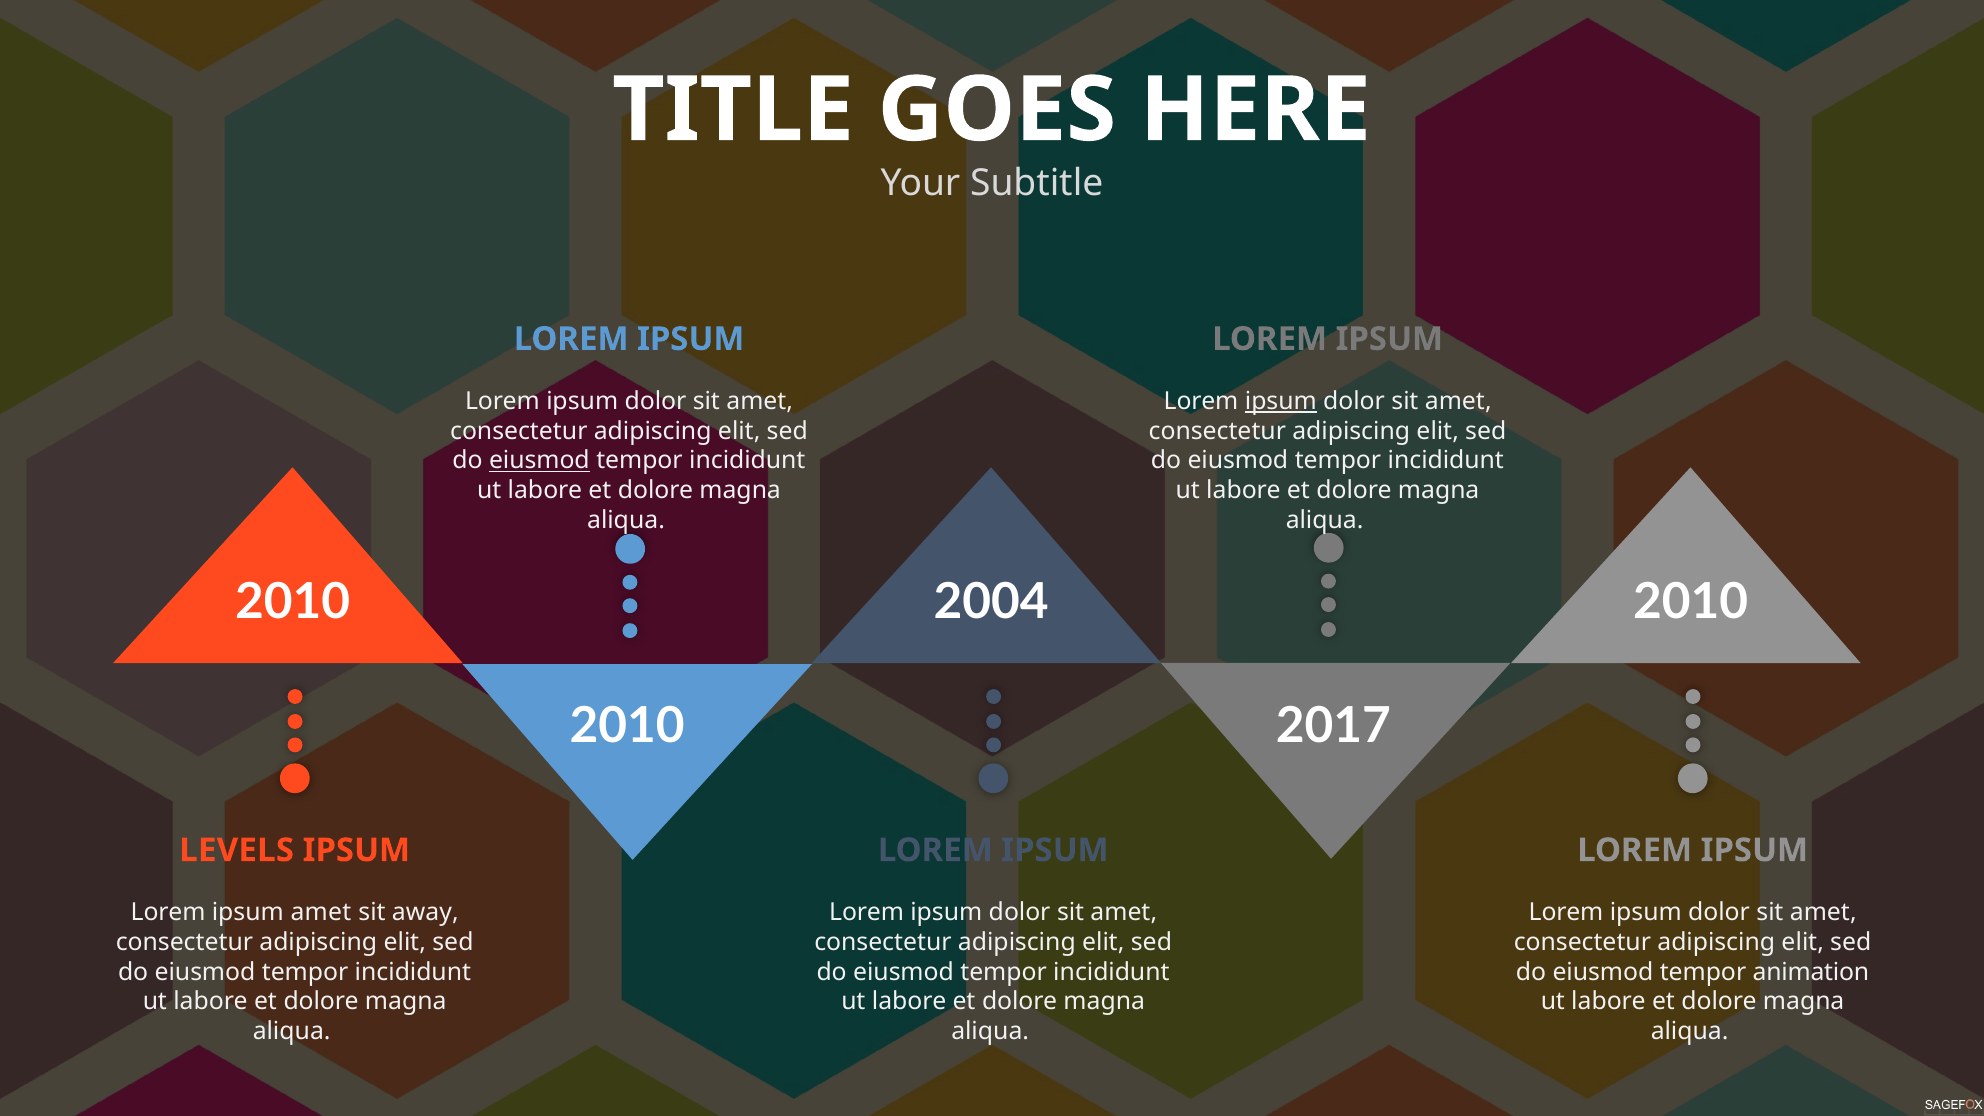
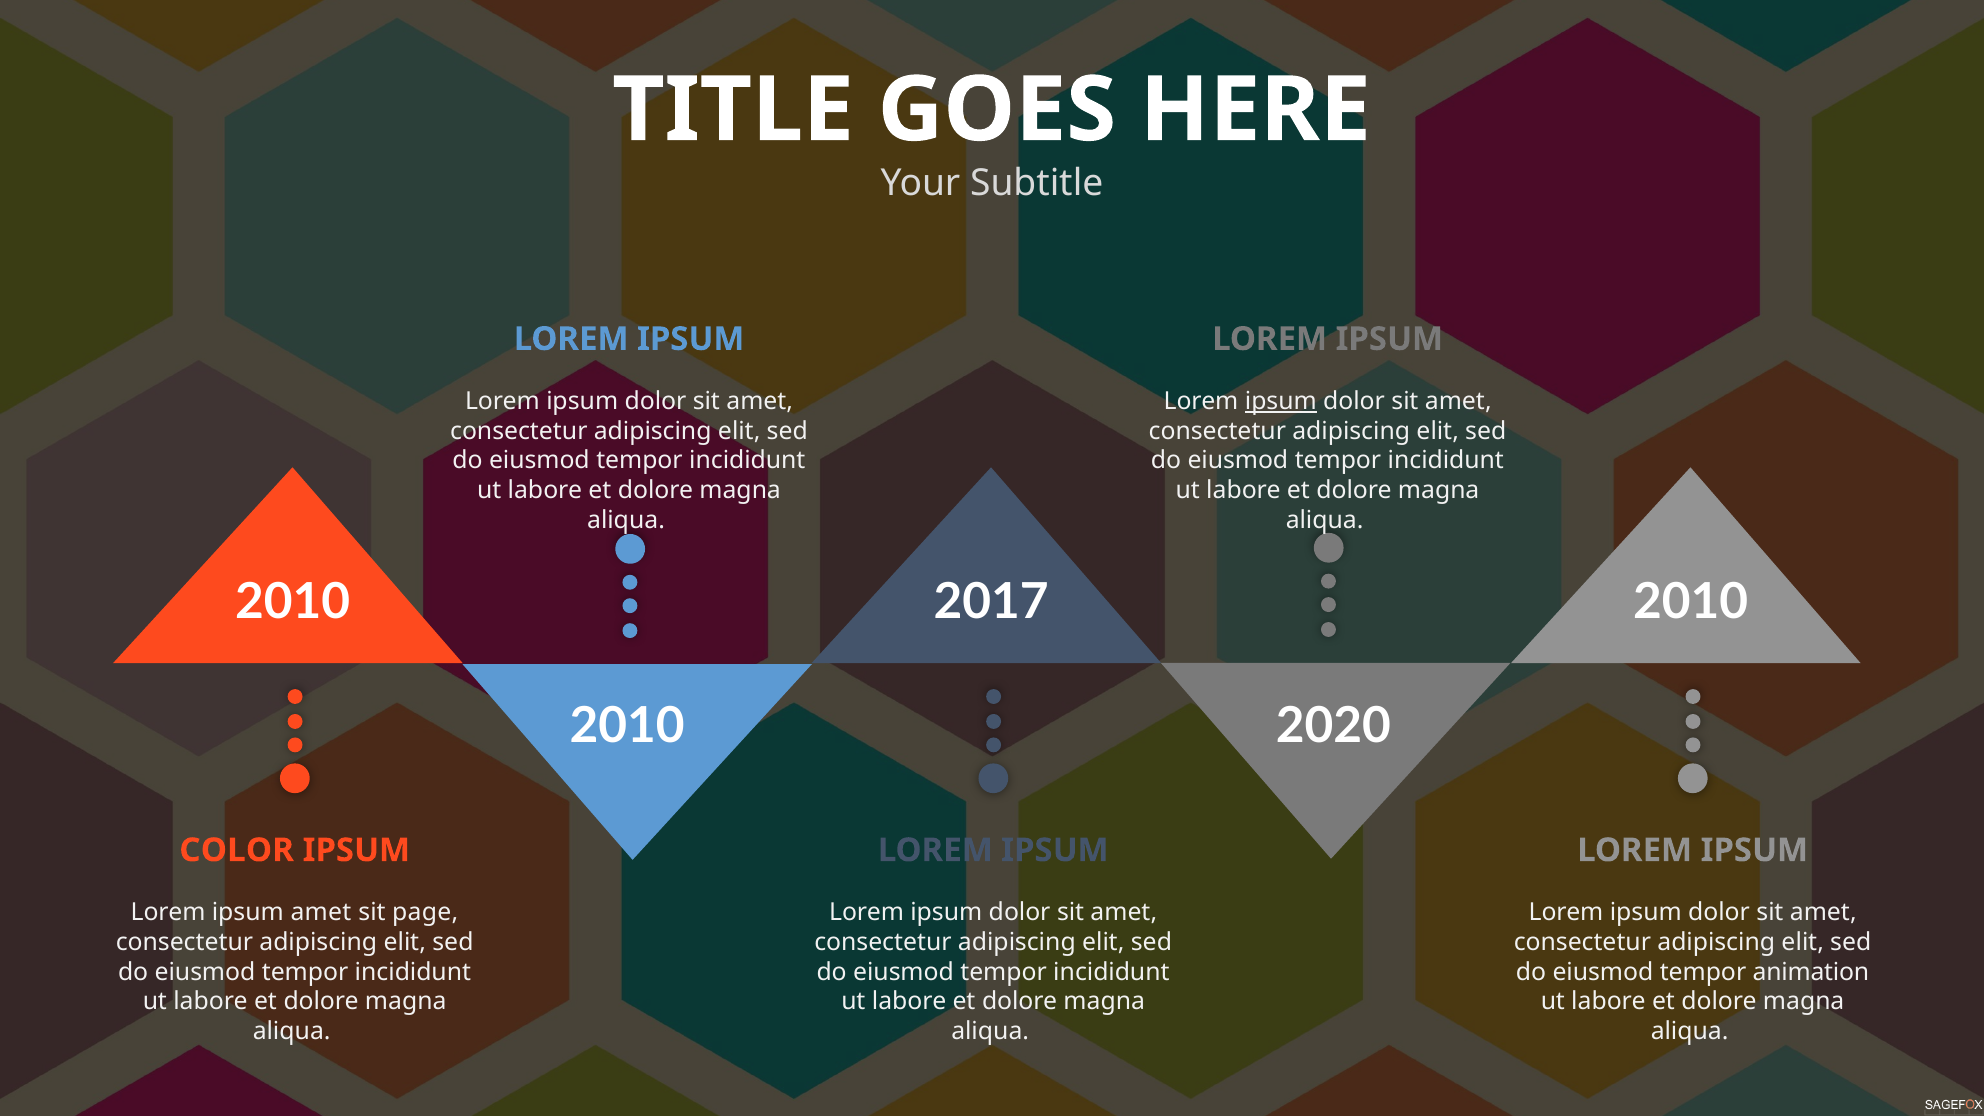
eiusmod at (539, 461) underline: present -> none
2004: 2004 -> 2017
2017: 2017 -> 2020
LEVELS: LEVELS -> COLOR
away: away -> page
